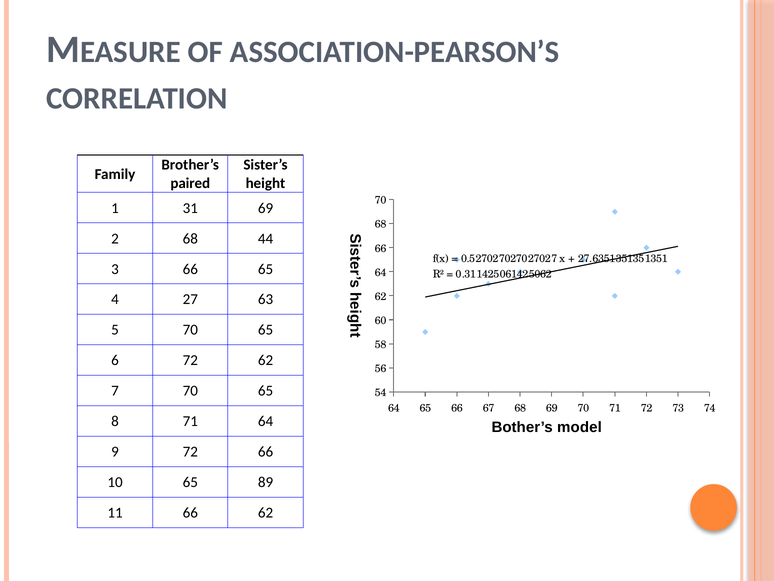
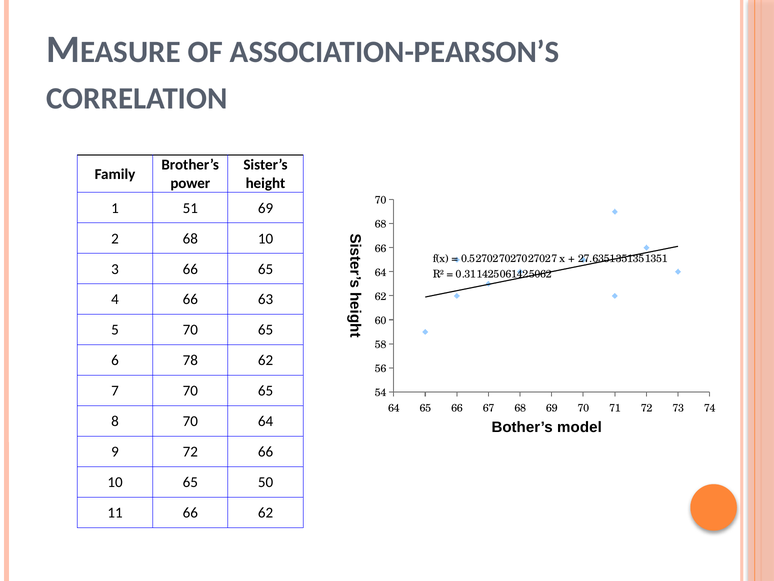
paired: paired -> power
31: 31 -> 51
68 44: 44 -> 10
4 27: 27 -> 66
6 72: 72 -> 78
8 71: 71 -> 70
89: 89 -> 50
